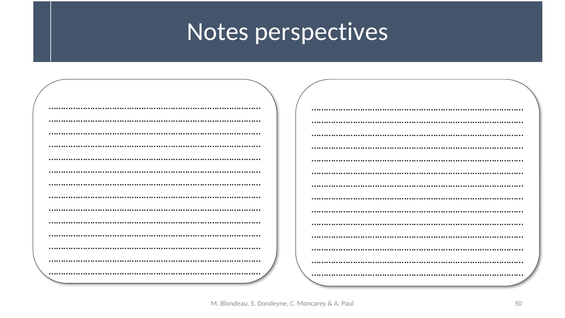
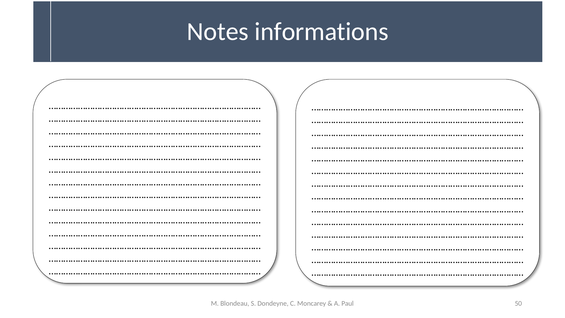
perspectives: perspectives -> informations
